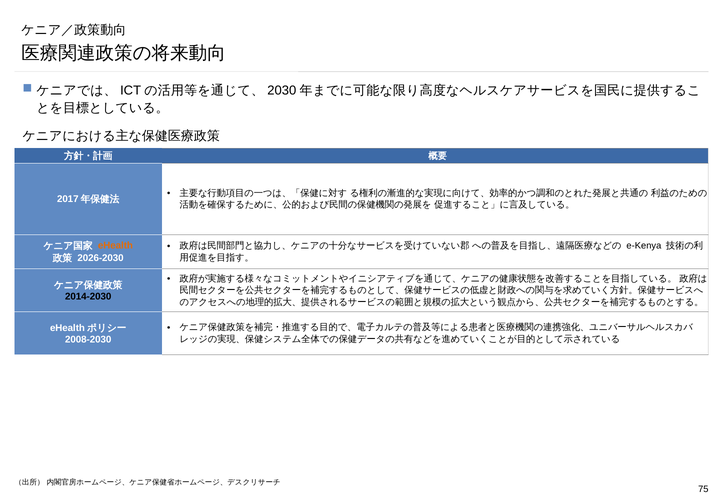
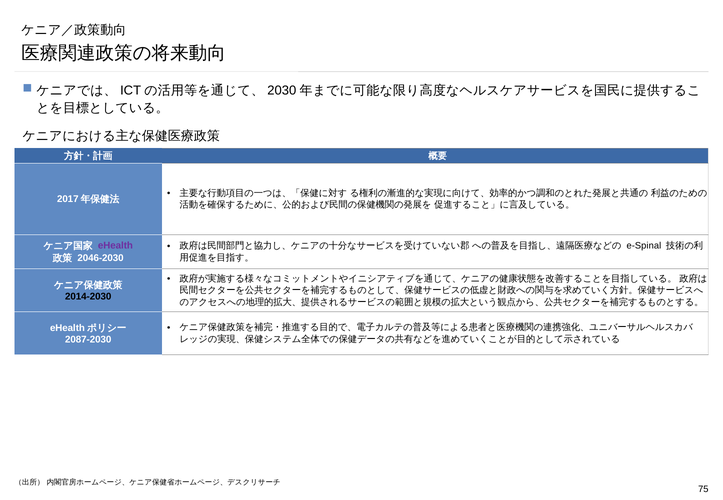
e-Kenya: e-Kenya -> e-Spinal
eHealth colour: orange -> purple
2026-2030: 2026-2030 -> 2046-2030
2008-2030: 2008-2030 -> 2087-2030
